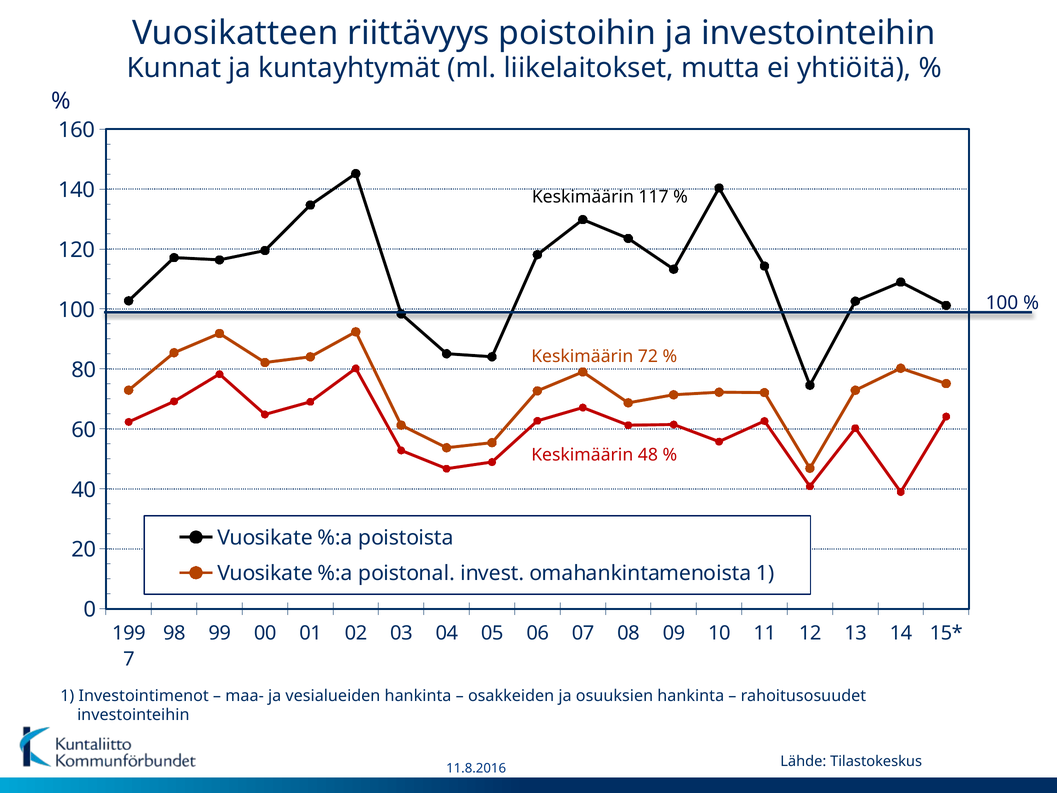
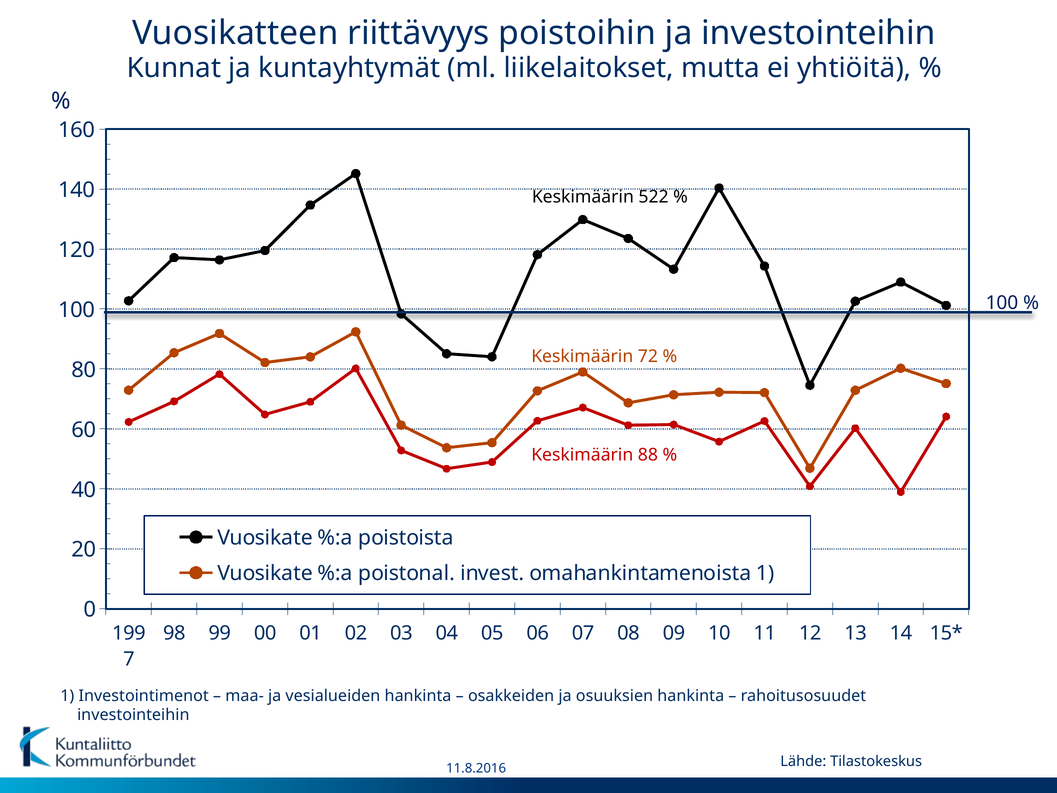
117: 117 -> 522
48: 48 -> 88
